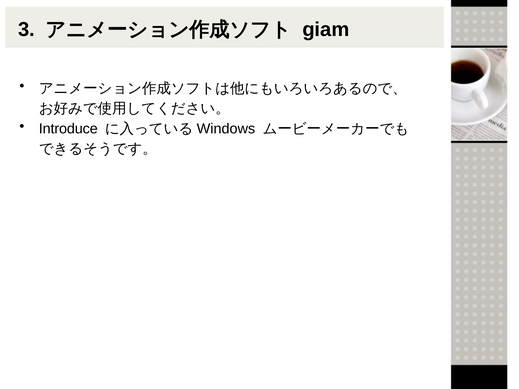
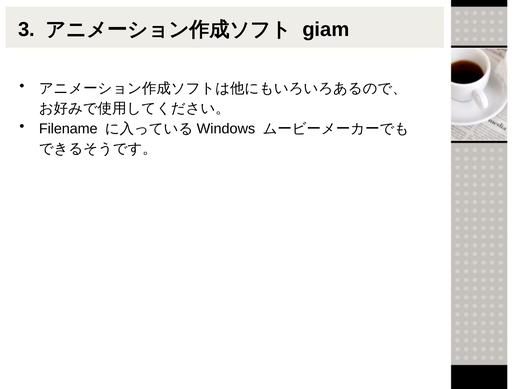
Introduce: Introduce -> Filename
